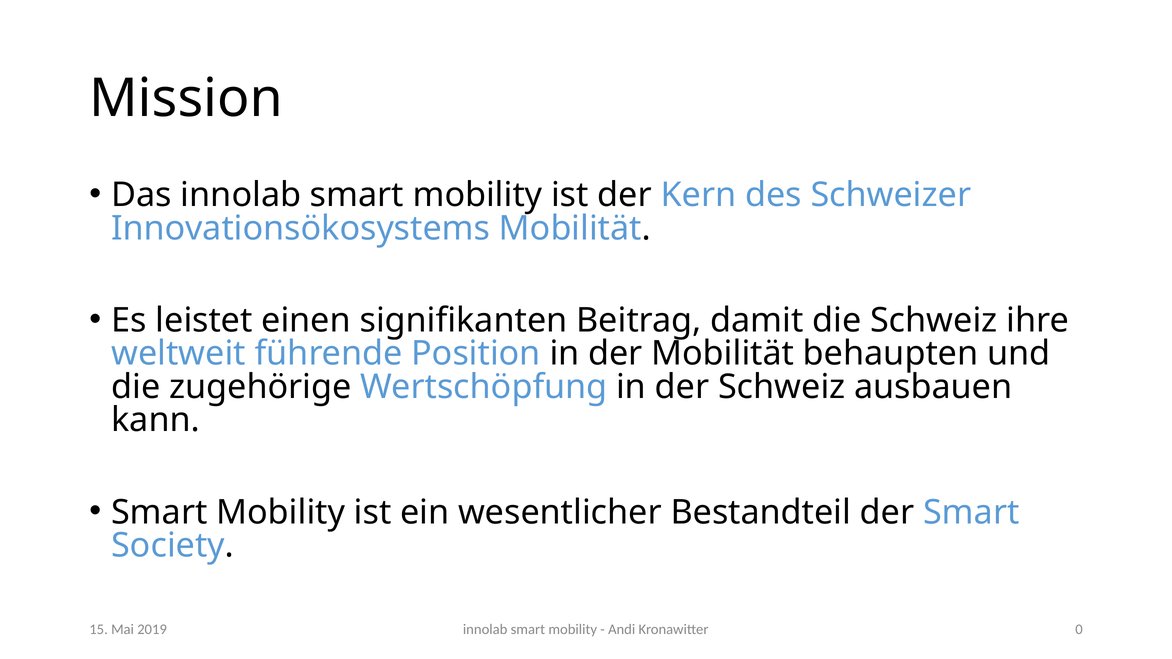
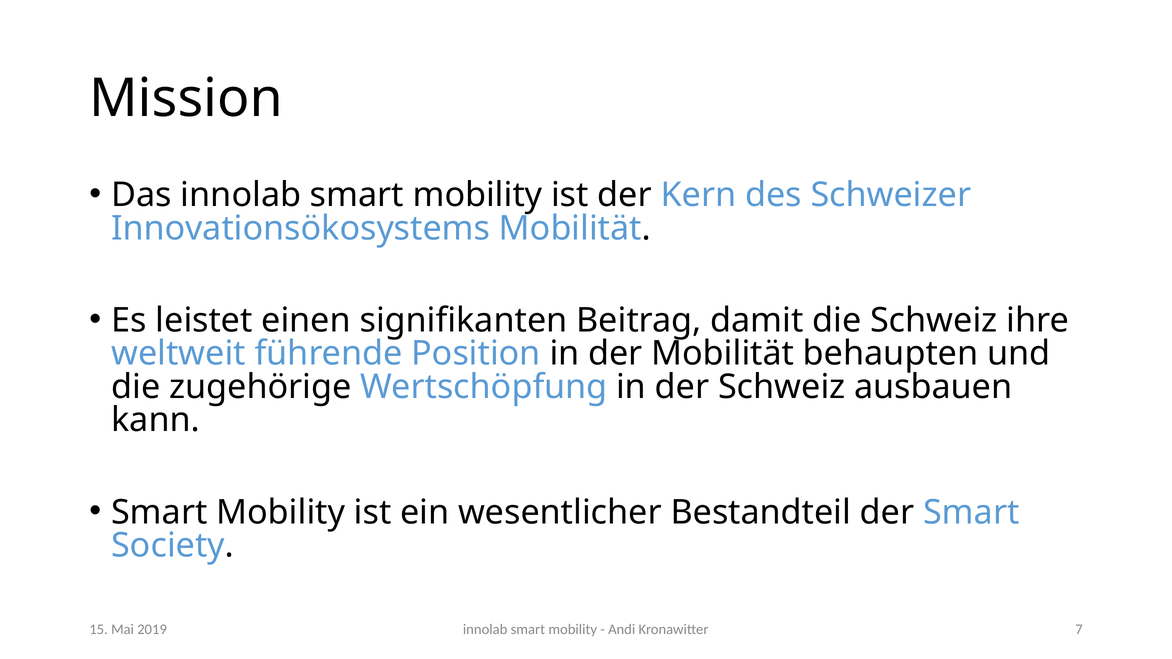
0: 0 -> 7
